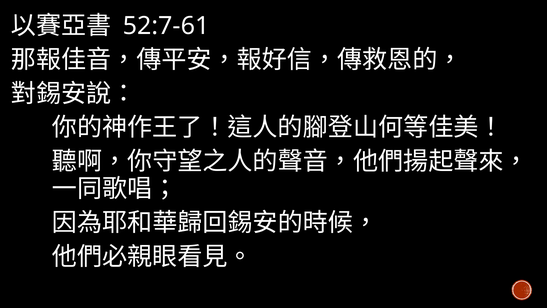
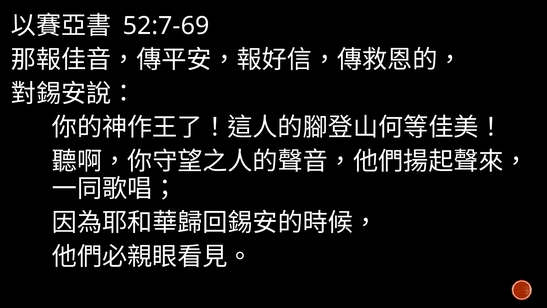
52:7-61: 52:7-61 -> 52:7-69
